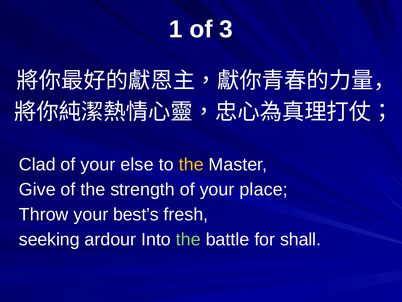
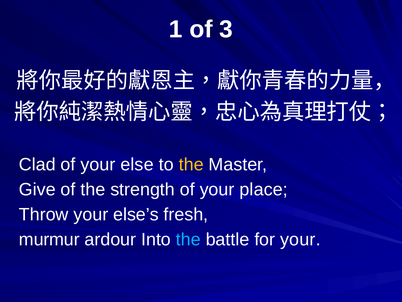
best’s: best’s -> else’s
seeking: seeking -> murmur
the at (188, 239) colour: light green -> light blue
for shall: shall -> your
